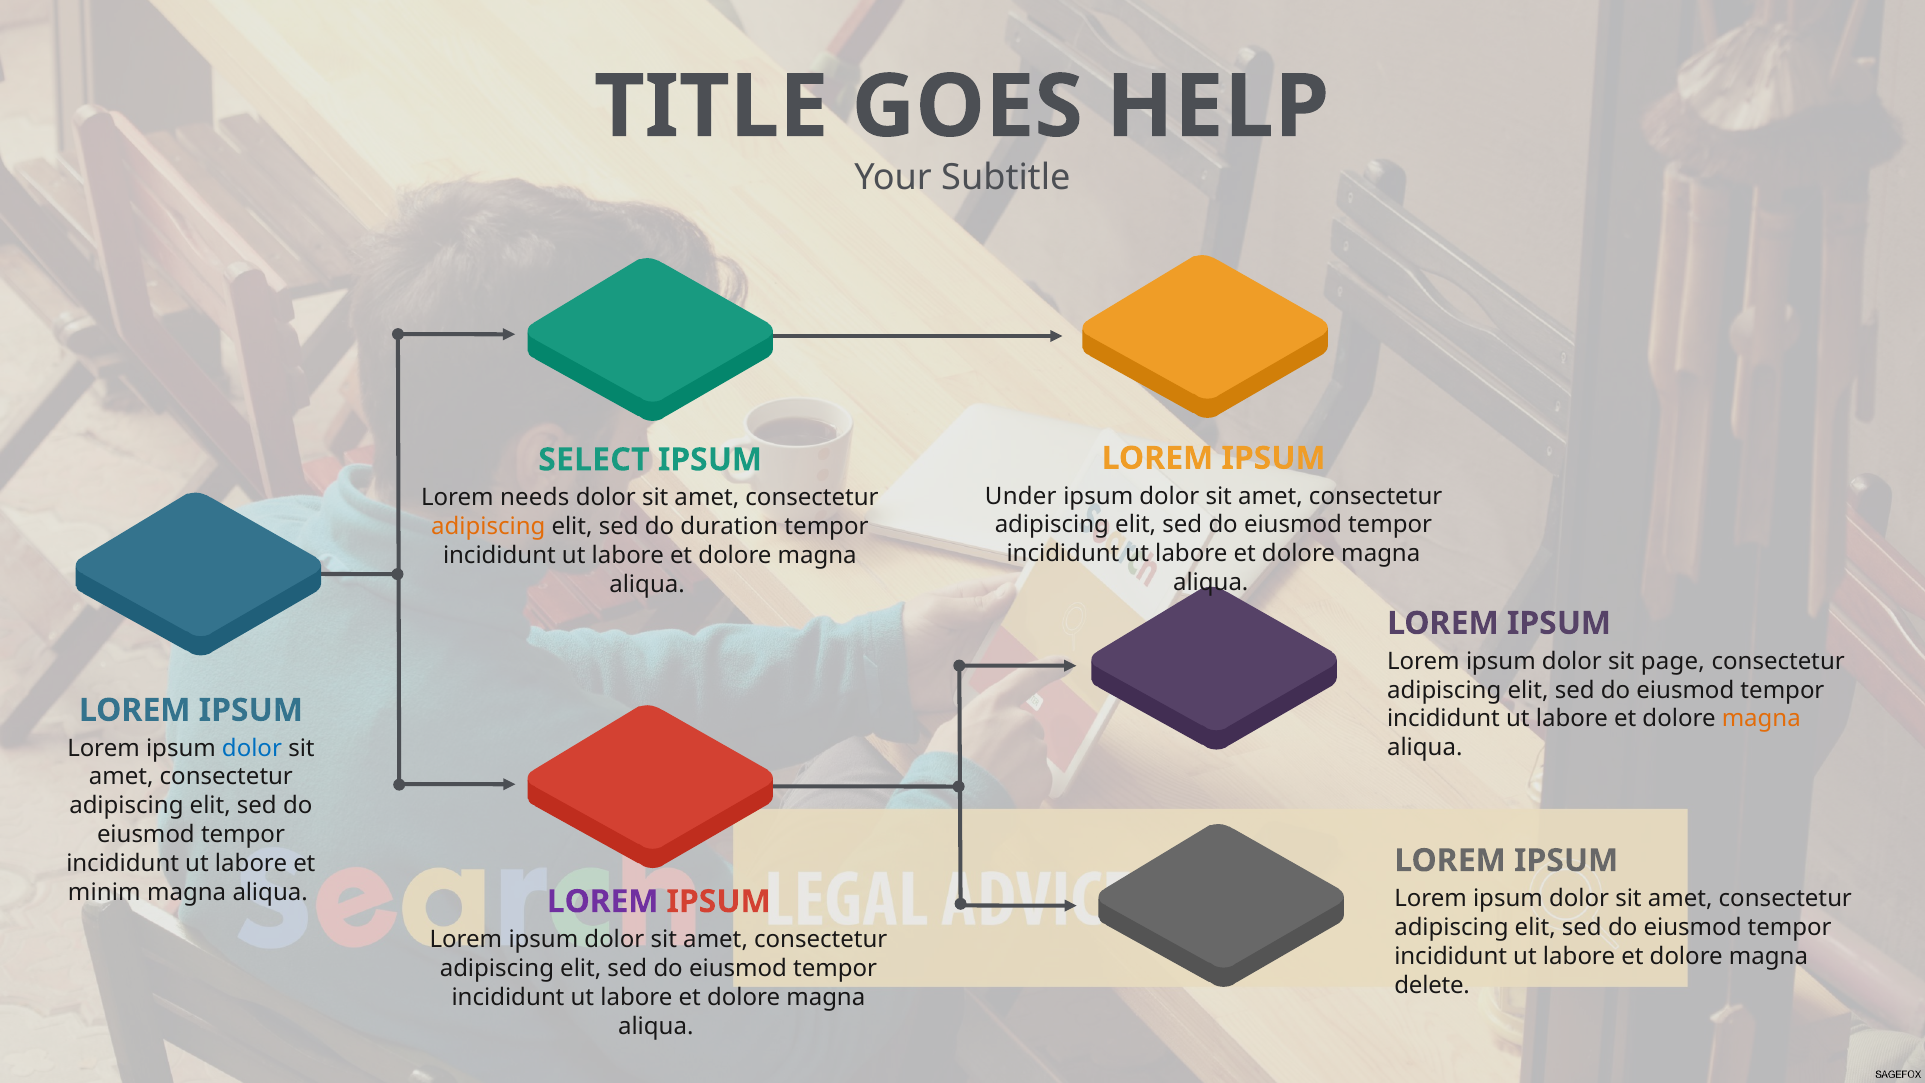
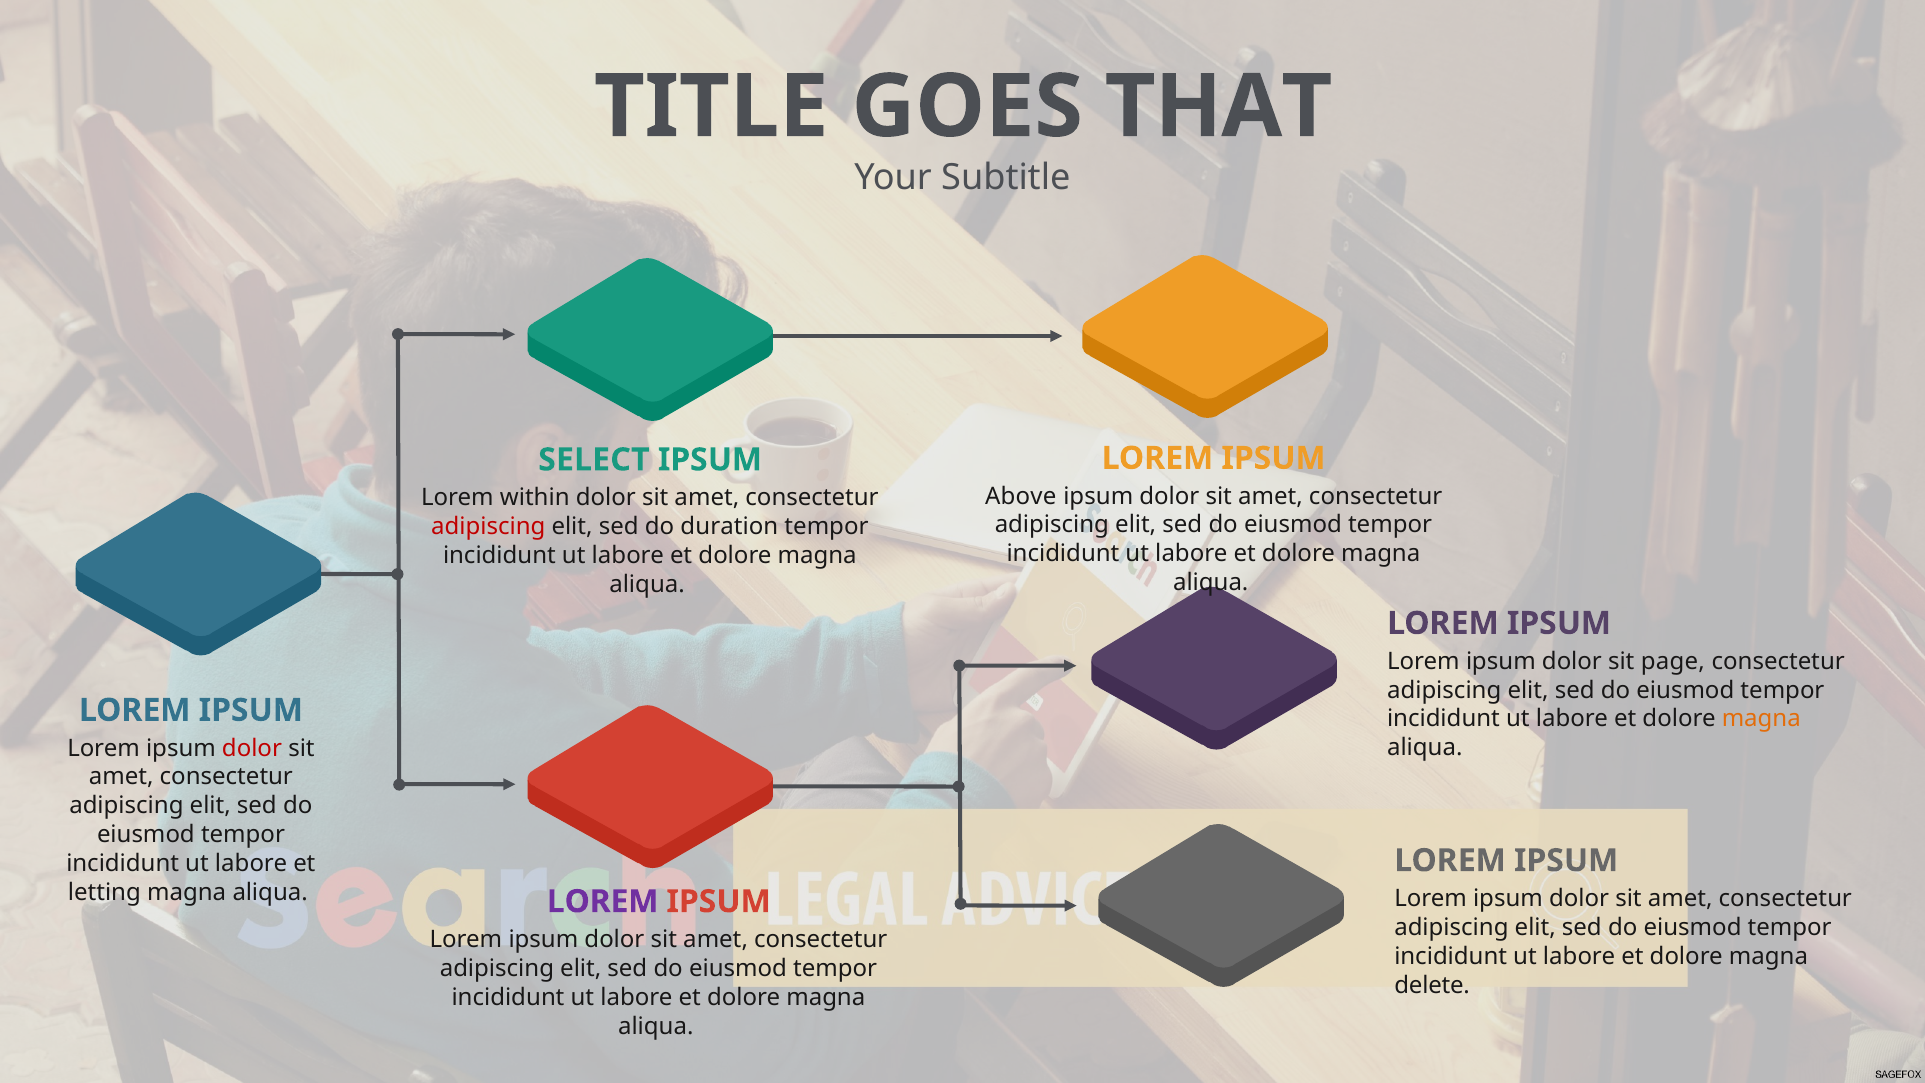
HELP: HELP -> THAT
Under: Under -> Above
needs: needs -> within
adipiscing at (488, 527) colour: orange -> red
dolor at (252, 748) colour: blue -> red
minim: minim -> letting
